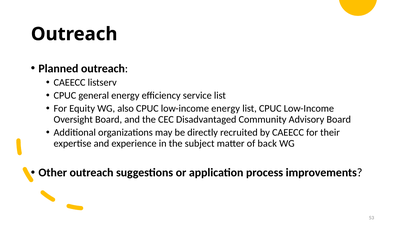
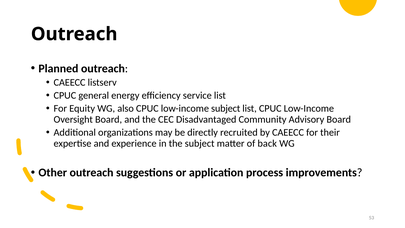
low-income energy: energy -> subject
